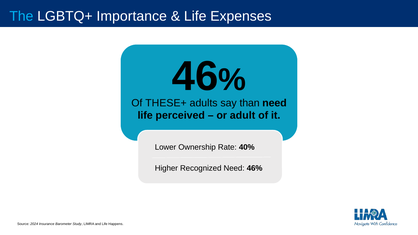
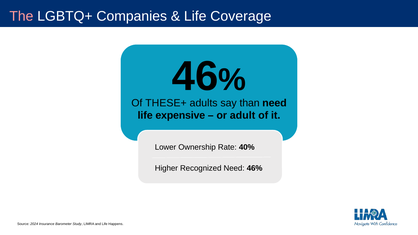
The colour: light blue -> pink
Importance: Importance -> Companies
Expenses: Expenses -> Coverage
perceived: perceived -> expensive
